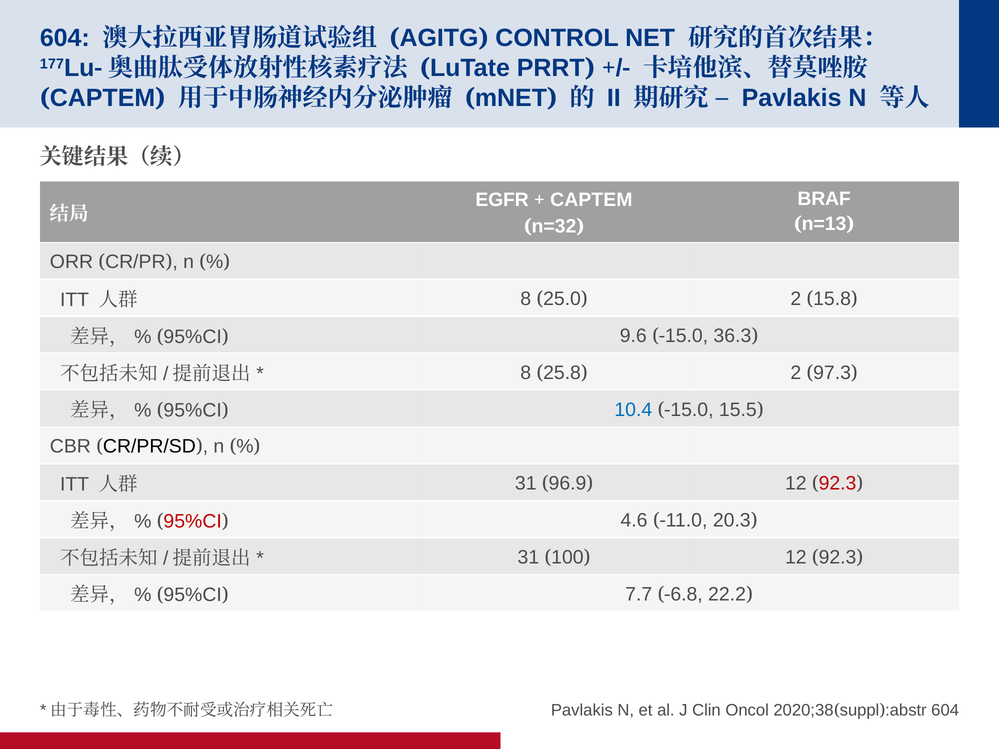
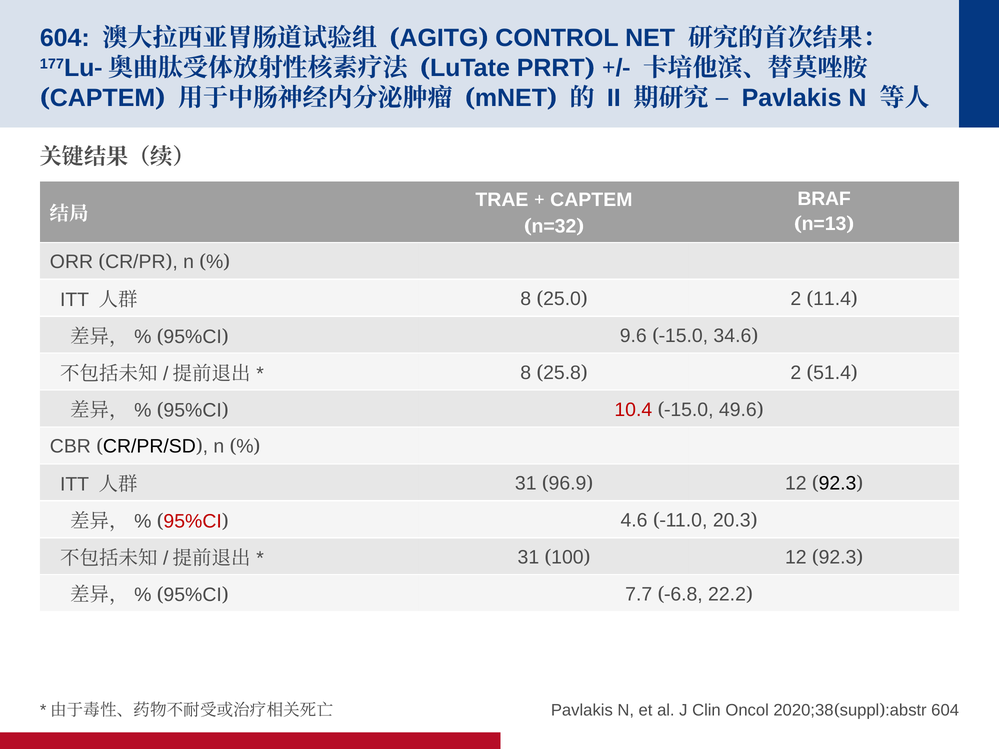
EGFR: EGFR -> TRAE
15.8: 15.8 -> 11.4
36.3: 36.3 -> 34.6
97.3: 97.3 -> 51.4
10.4 colour: blue -> red
15.5: 15.5 -> 49.6
92.3 at (838, 484) colour: red -> black
